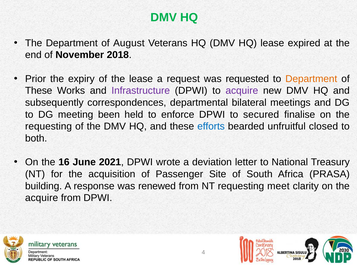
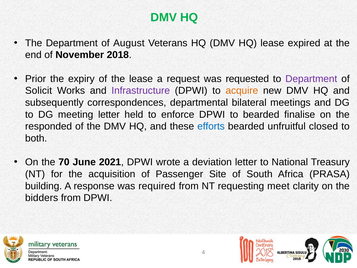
Department at (311, 79) colour: orange -> purple
These at (39, 91): These -> Solicit
acquire at (242, 91) colour: purple -> orange
meeting been: been -> letter
to secured: secured -> bearded
requesting at (49, 126): requesting -> responded
16: 16 -> 70
renewed: renewed -> required
acquire at (42, 198): acquire -> bidders
